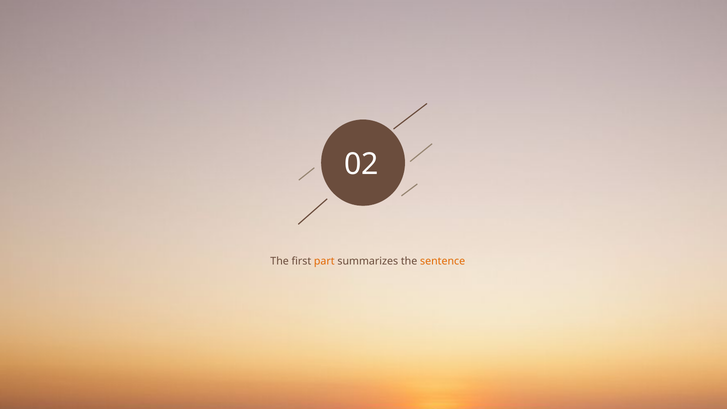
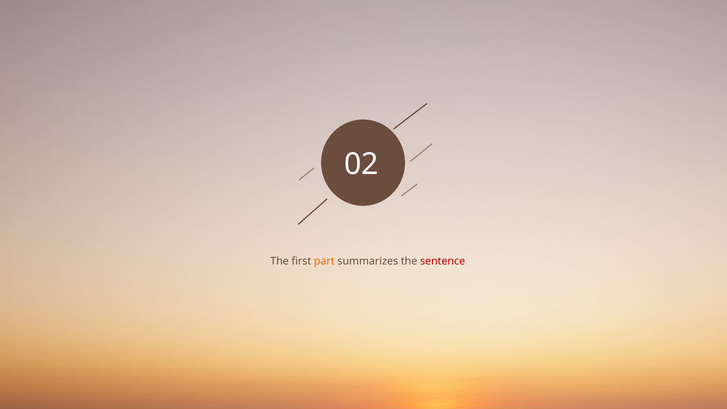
sentence colour: orange -> red
